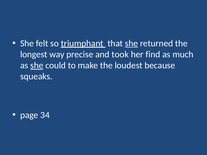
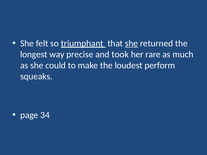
find: find -> rare
she at (37, 66) underline: present -> none
because: because -> perform
